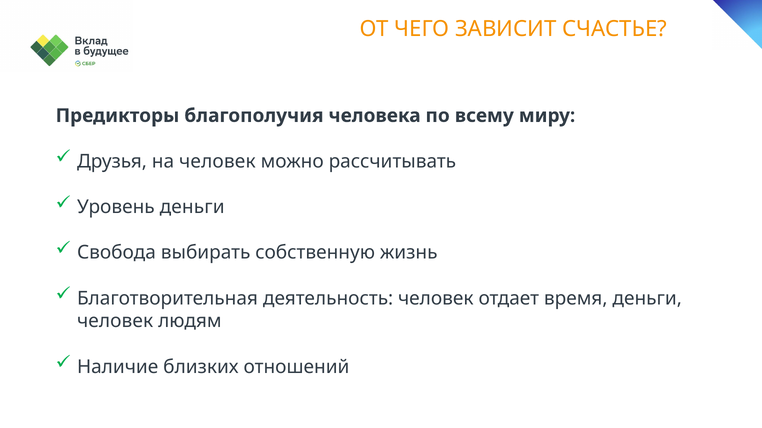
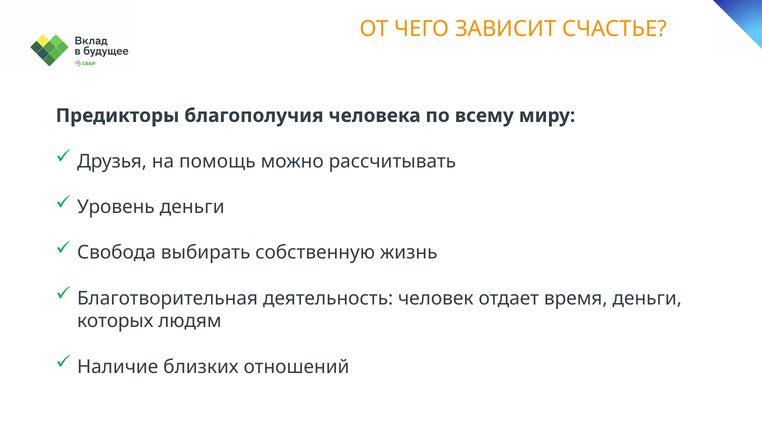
на человек: человек -> помощь
человек at (115, 322): человек -> которых
